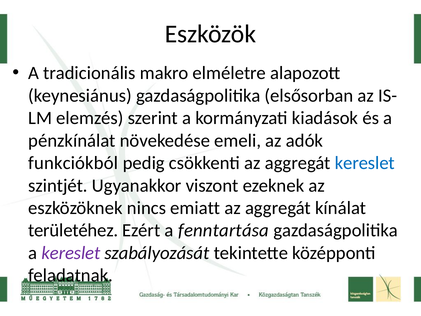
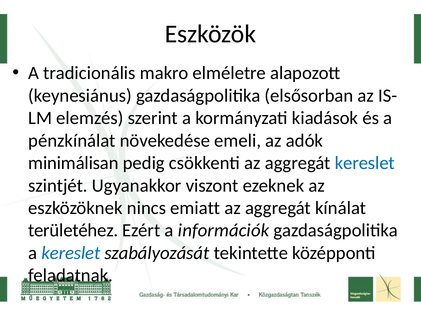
funkciókból: funkciókból -> minimálisan
fenntartása: fenntartása -> információk
kereslet at (71, 253) colour: purple -> blue
